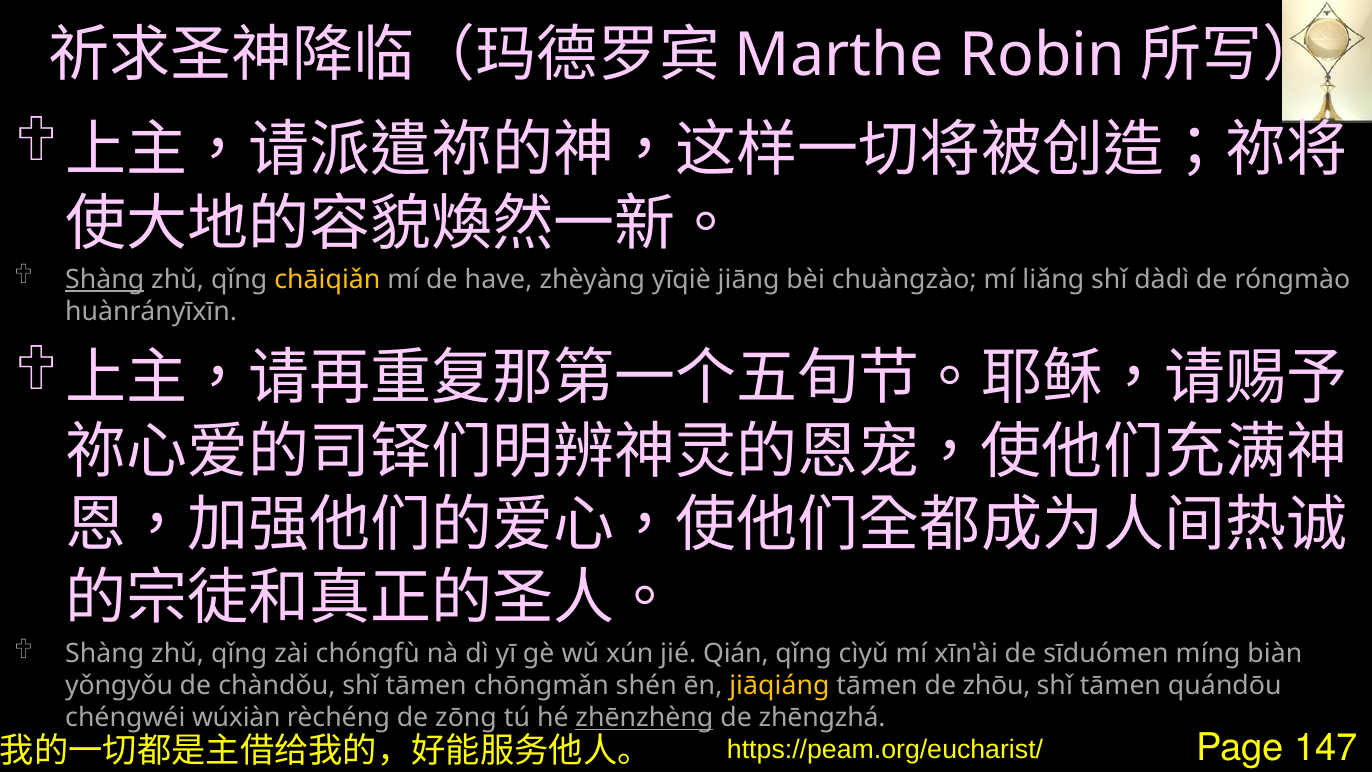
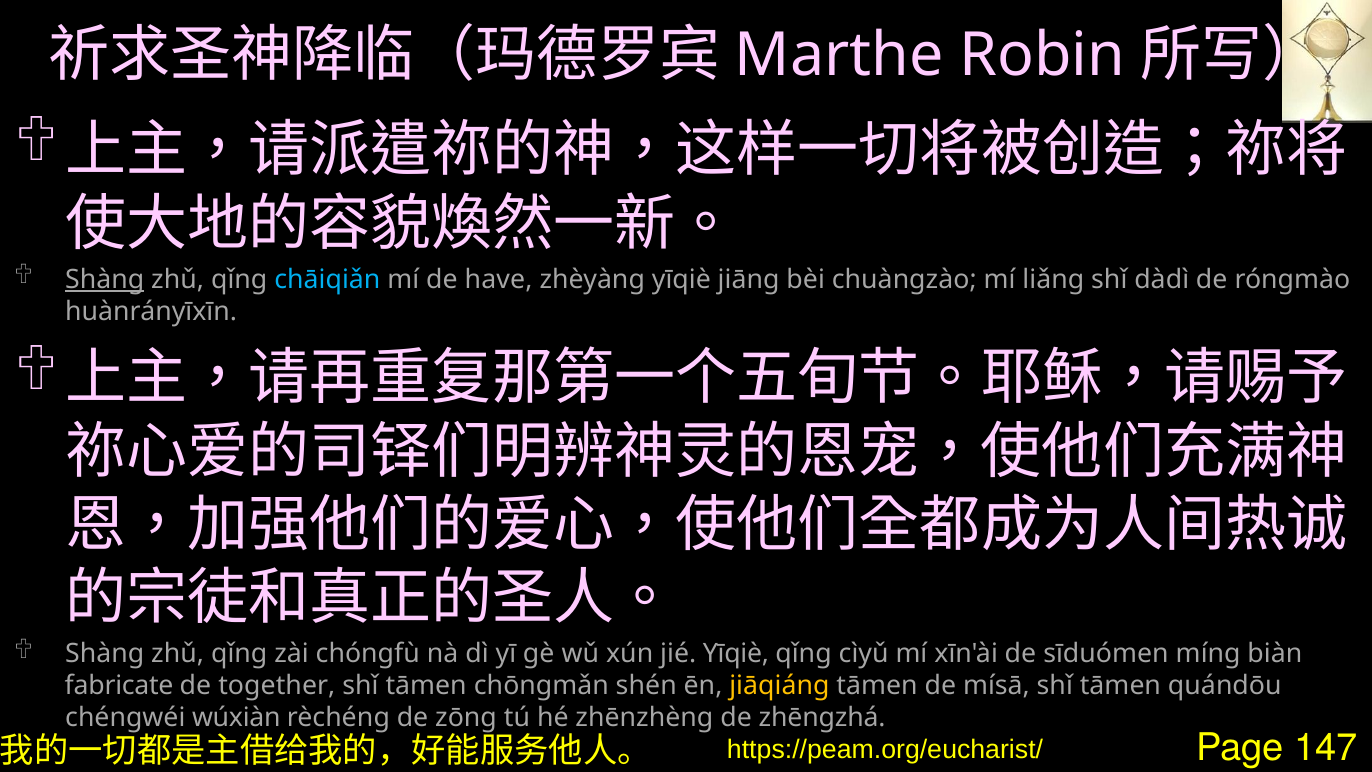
chāiqiǎn colour: yellow -> light blue
jié Qián: Qián -> Yīqiè
yǒngyǒu: yǒngyǒu -> fabricate
chàndǒu: chàndǒu -> together
zhōu: zhōu -> mísā
zhēnzhèng underline: present -> none
